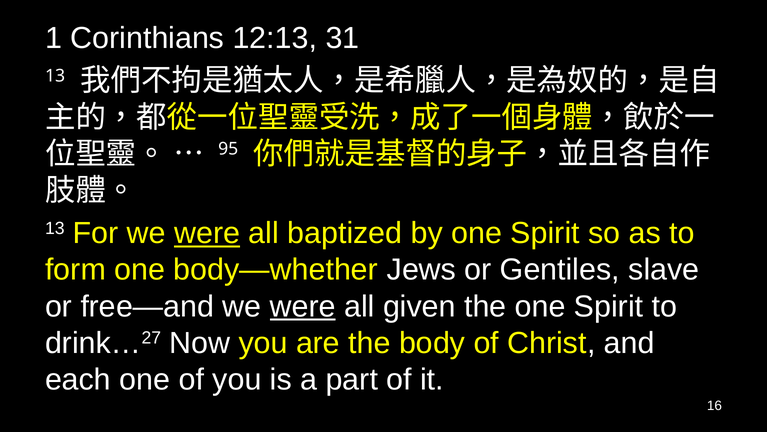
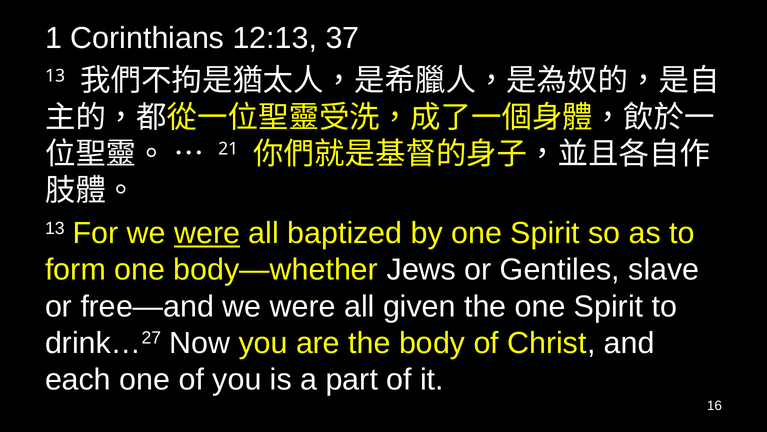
31: 31 -> 37
95: 95 -> 21
were at (303, 306) underline: present -> none
